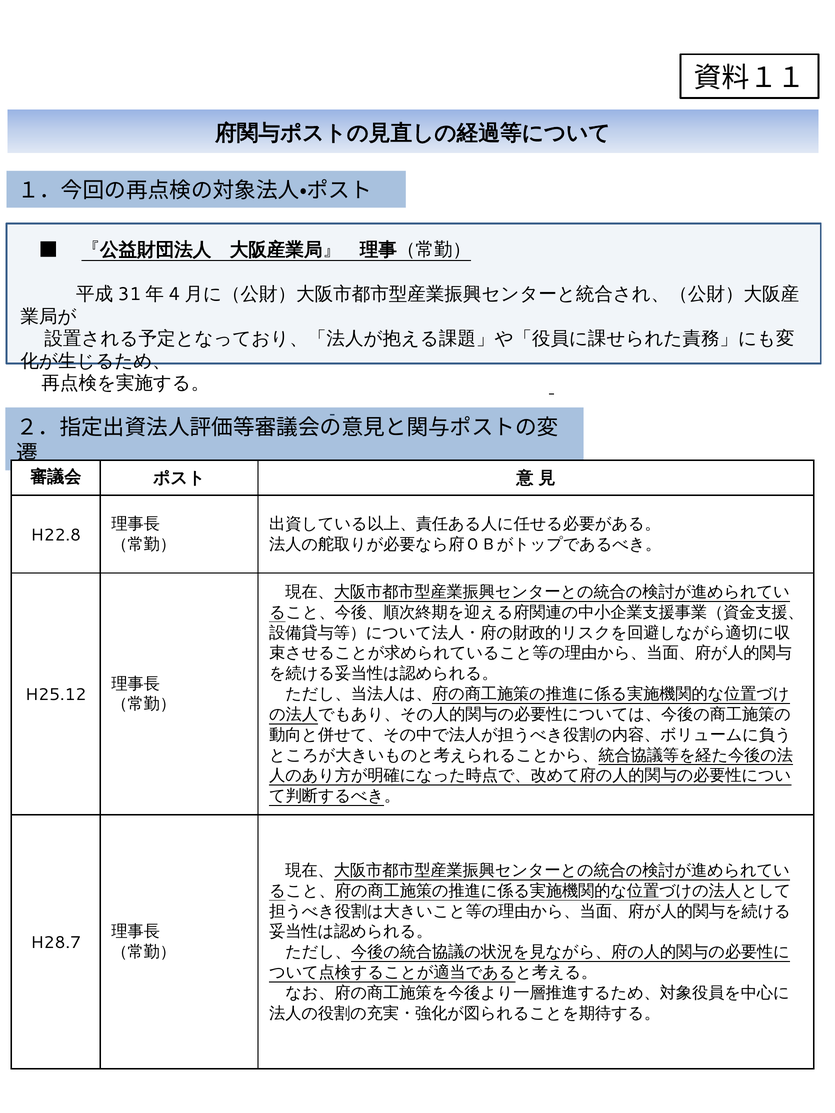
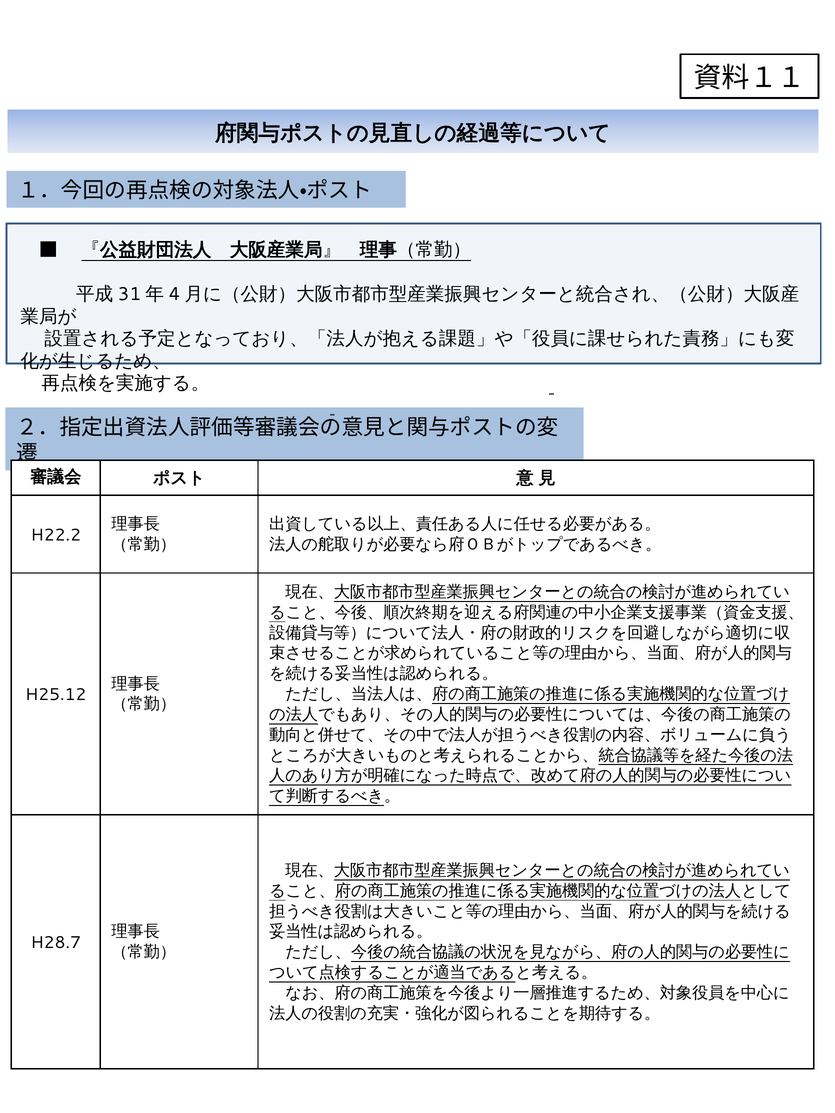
H22.8: H22.8 -> H22.2
